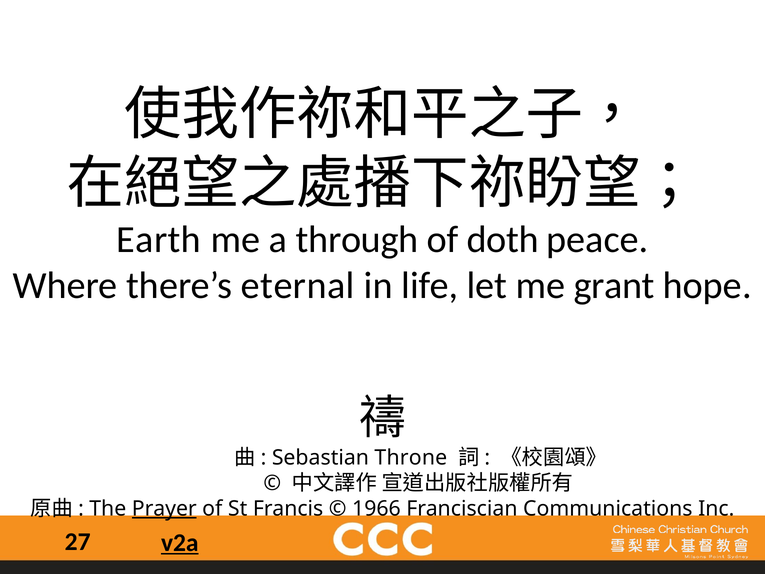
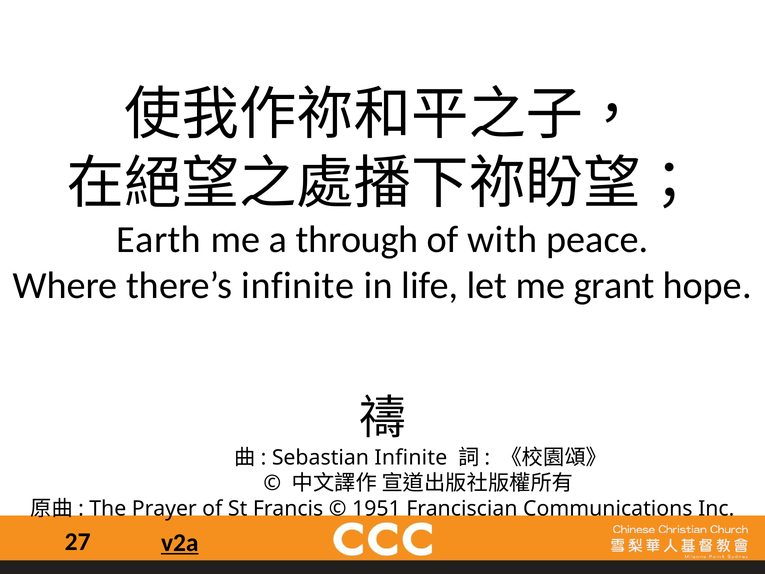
doth: doth -> with
there’s eternal: eternal -> infinite
Sebastian Throne: Throne -> Infinite
Prayer underline: present -> none
1966: 1966 -> 1951
